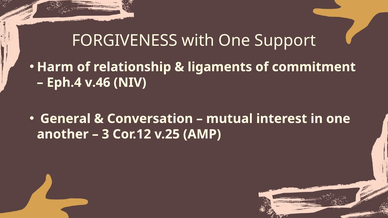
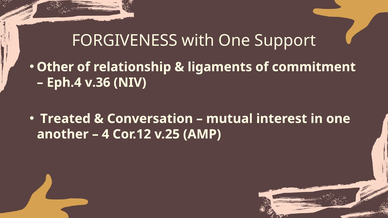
Harm: Harm -> Other
v.46: v.46 -> v.36
General: General -> Treated
3: 3 -> 4
